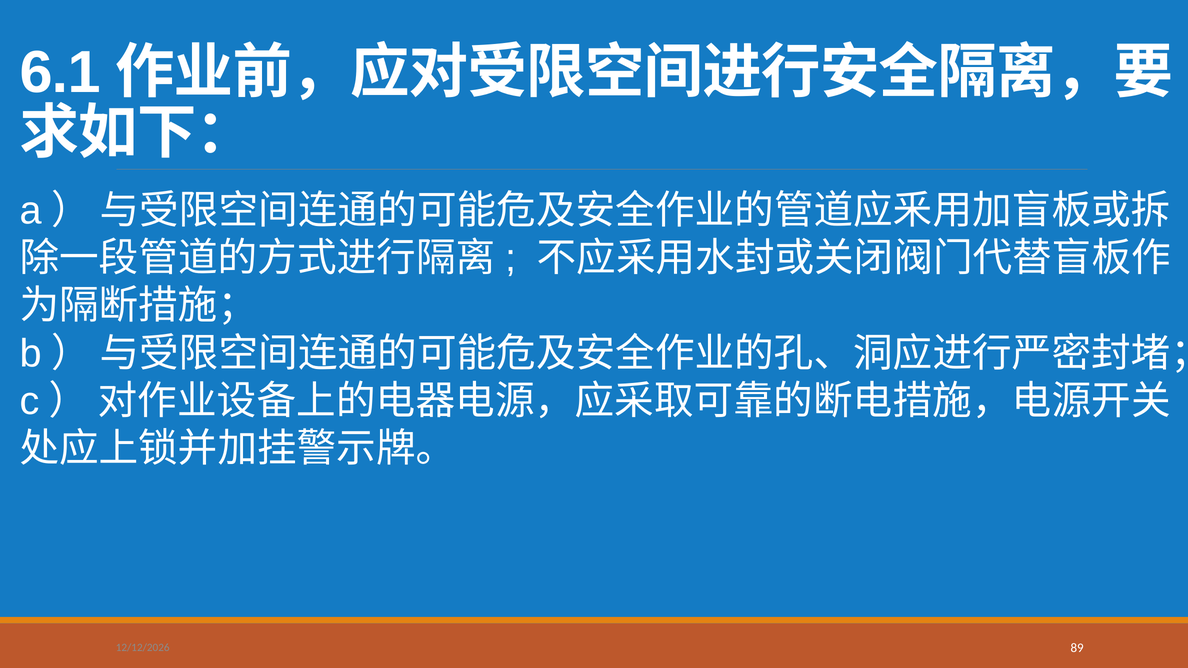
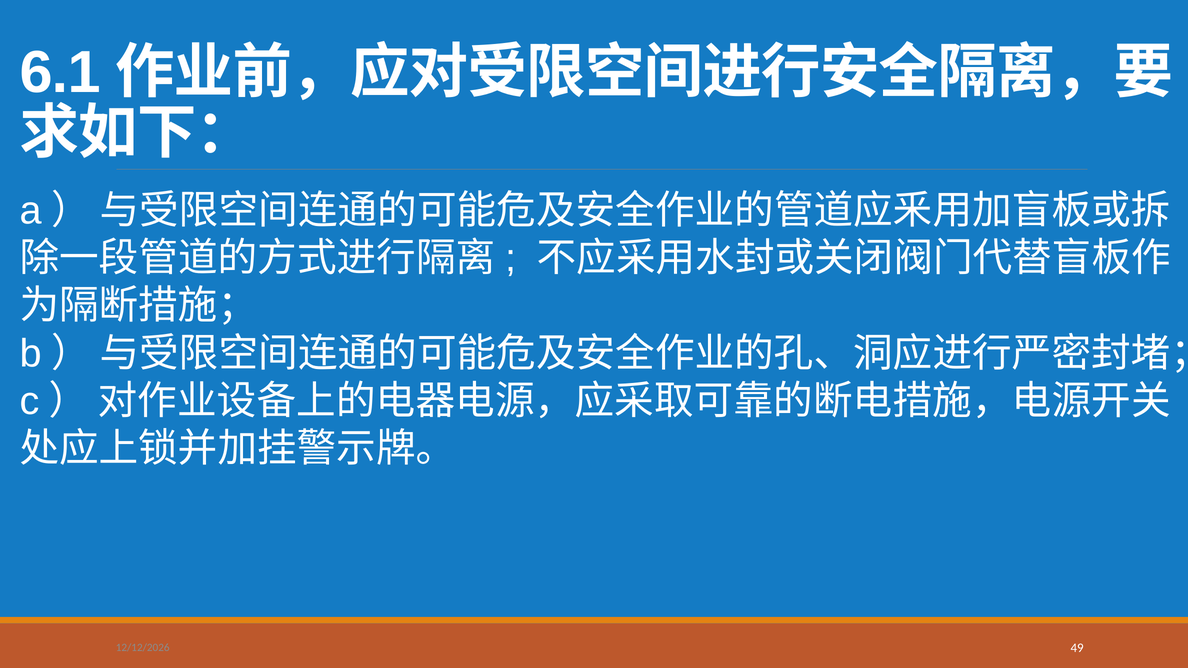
89: 89 -> 49
